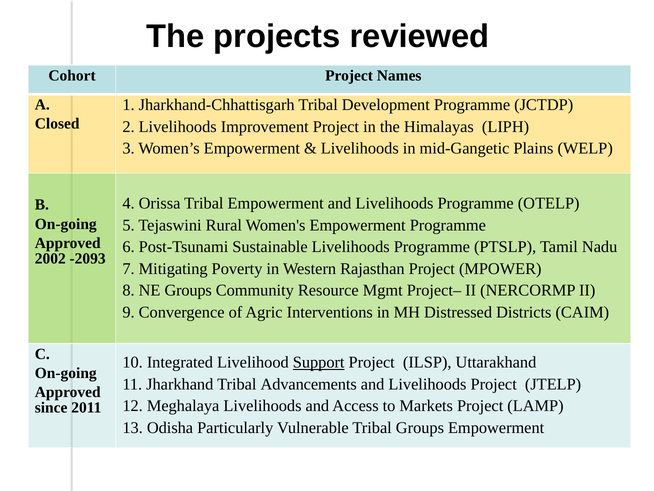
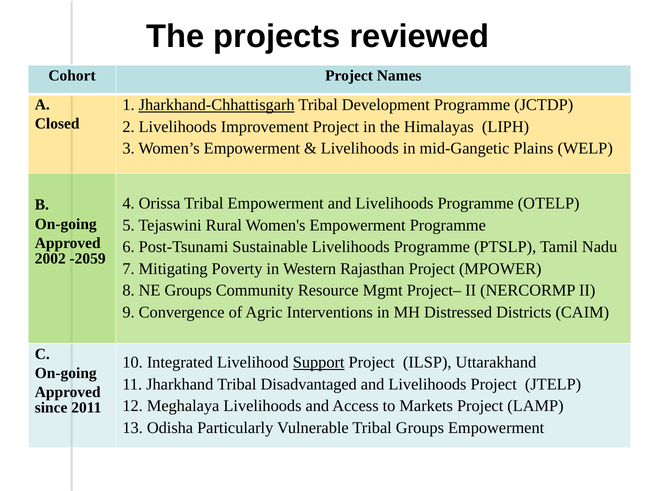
Jharkhand-Chhattisgarh underline: none -> present
-2093: -2093 -> -2059
Advancements: Advancements -> Disadvantaged
